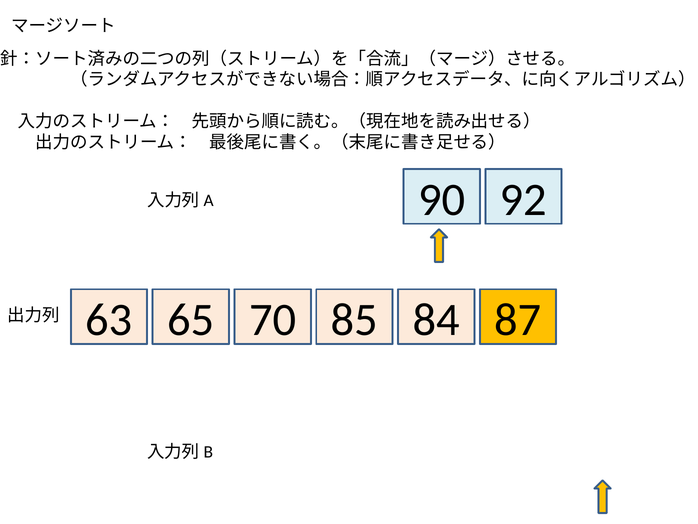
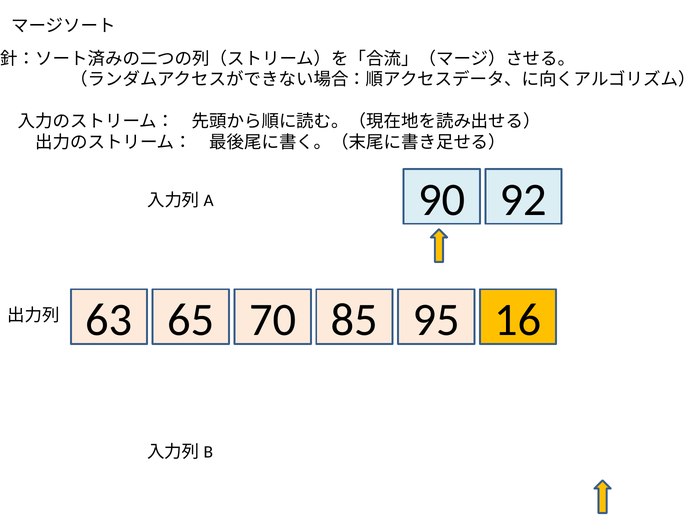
84: 84 -> 95
87: 87 -> 16
